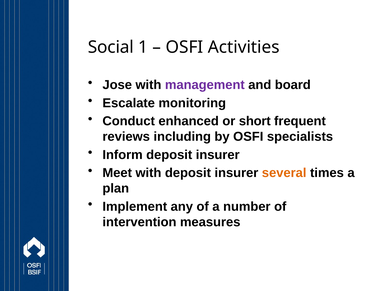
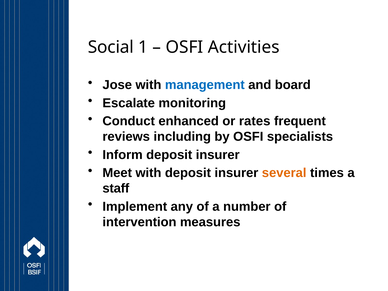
management colour: purple -> blue
short: short -> rates
plan: plan -> staff
